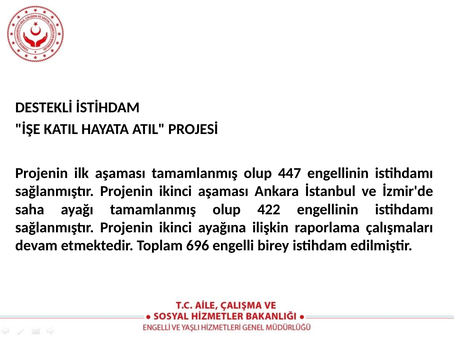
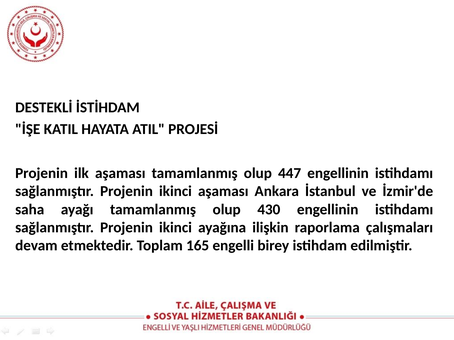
422: 422 -> 430
696: 696 -> 165
